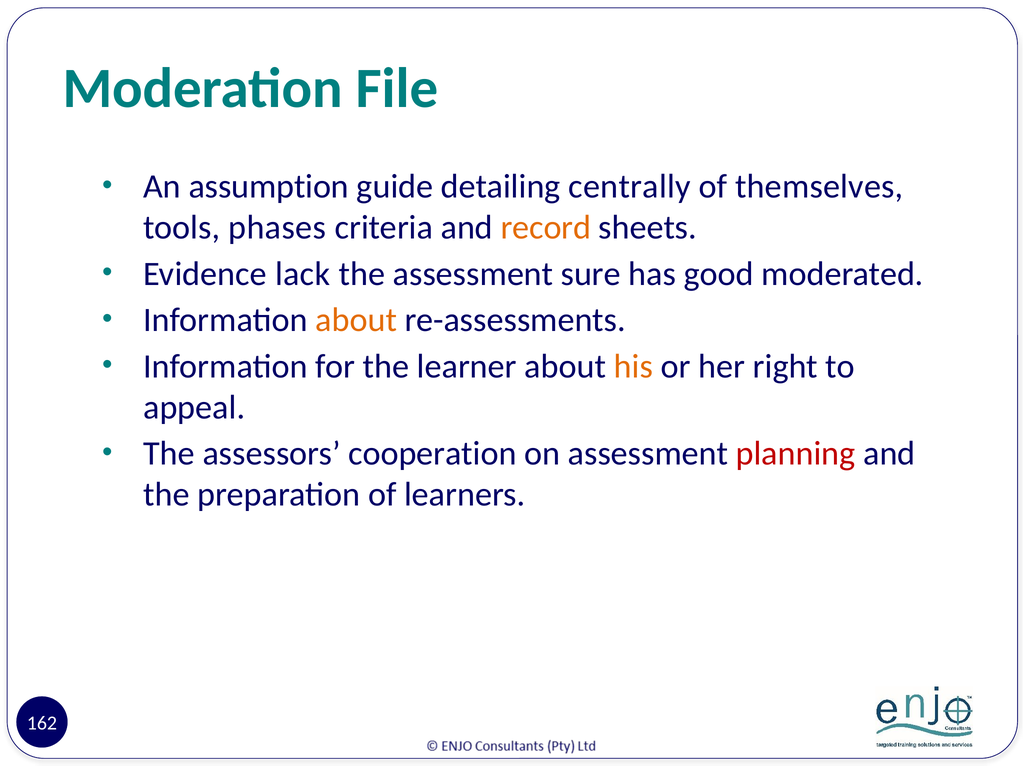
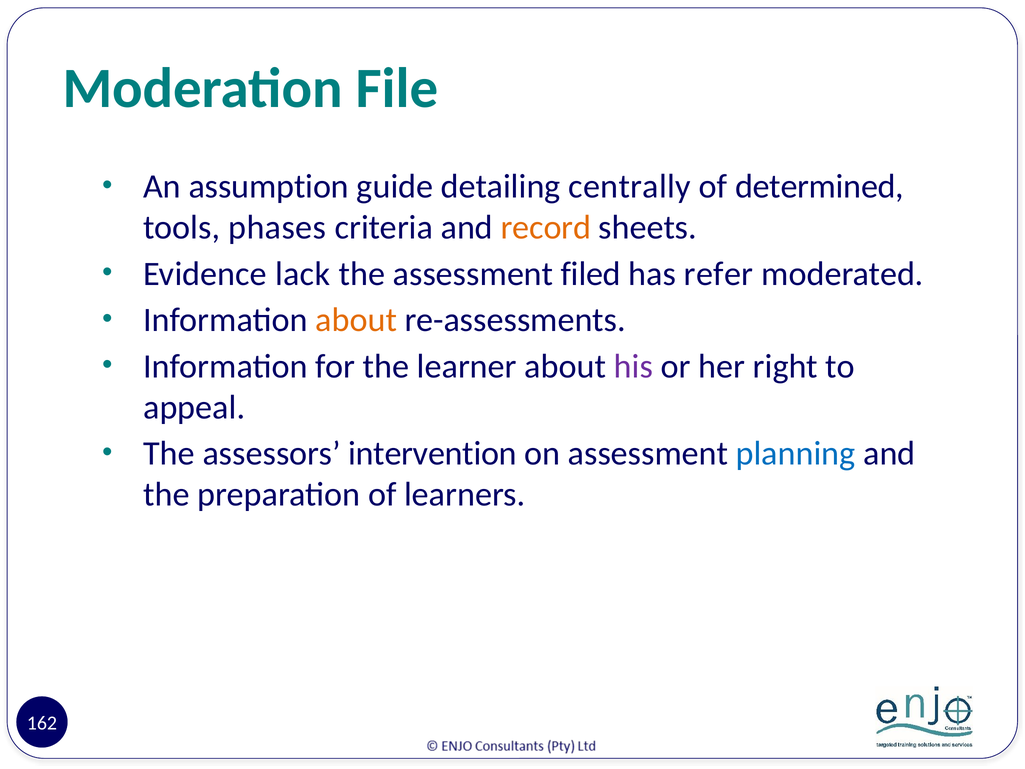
themselves: themselves -> determined
sure: sure -> filed
good: good -> refer
his colour: orange -> purple
cooperation: cooperation -> intervention
planning colour: red -> blue
